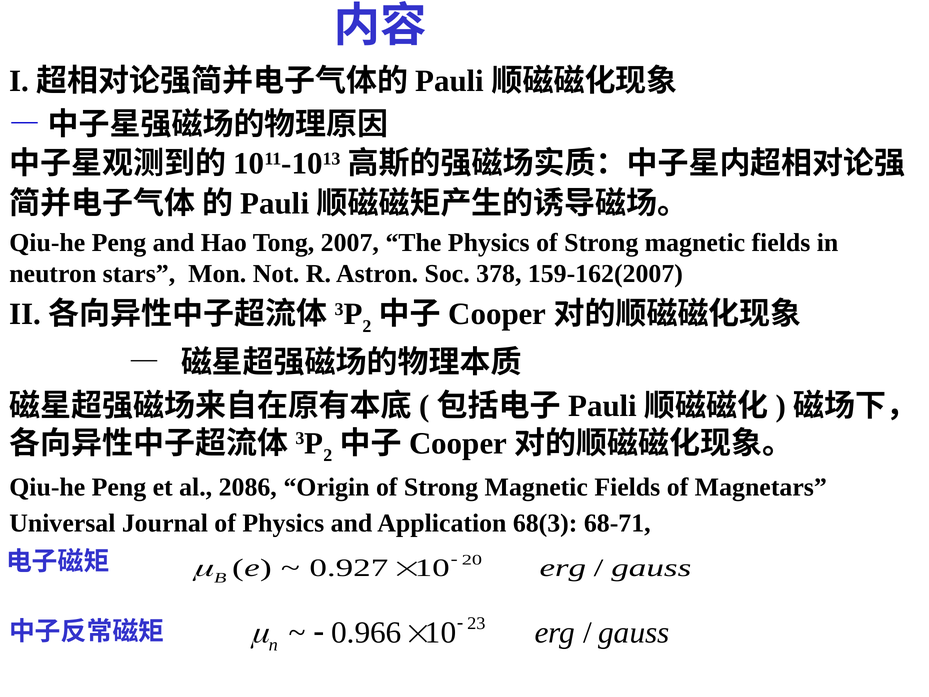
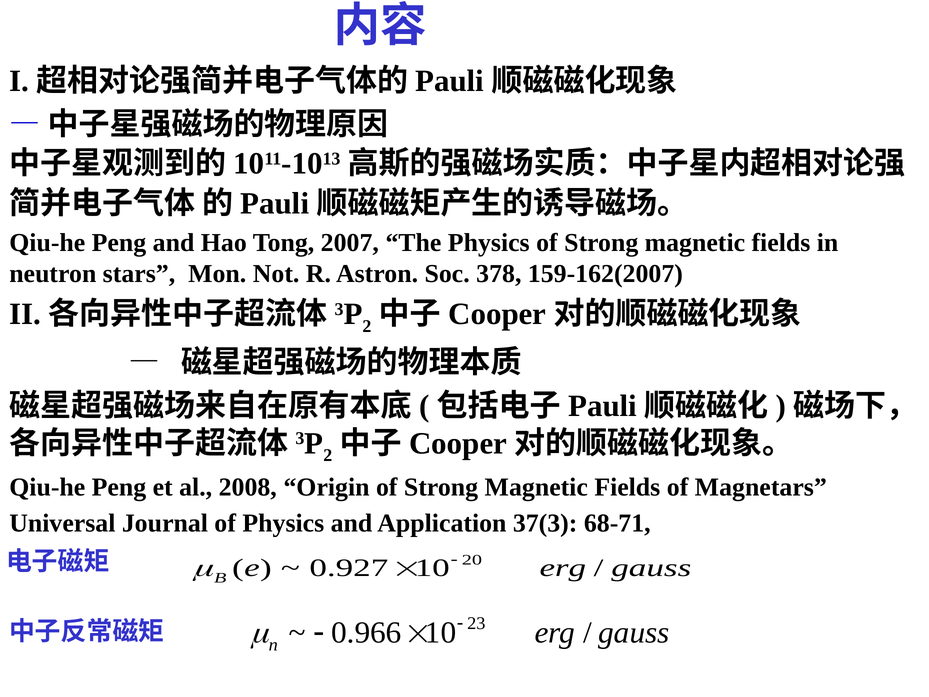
2086: 2086 -> 2008
68(3: 68(3 -> 37(3
